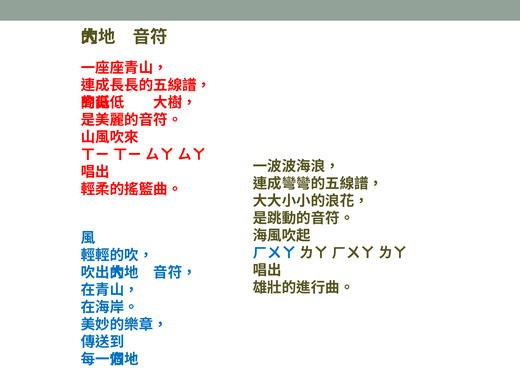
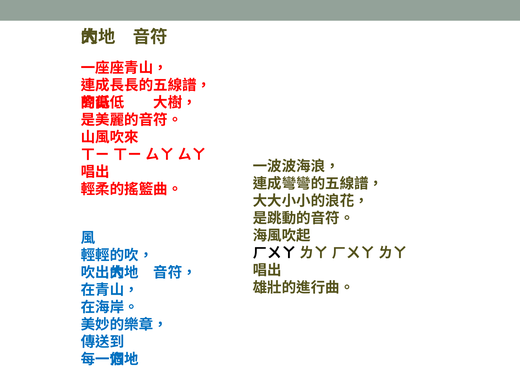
ㄏㄨㄚ at (275, 253) colour: blue -> black
